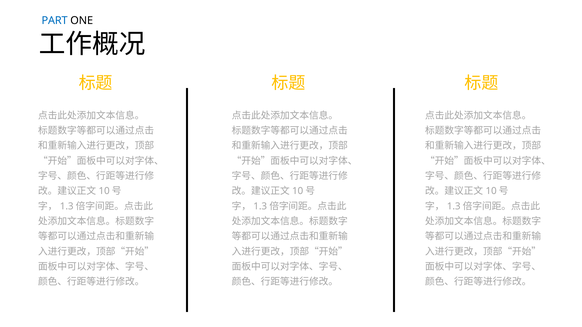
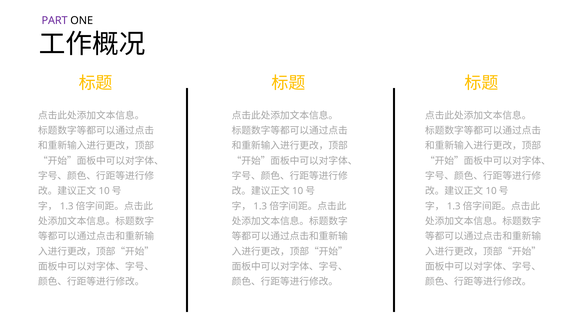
PART colour: blue -> purple
